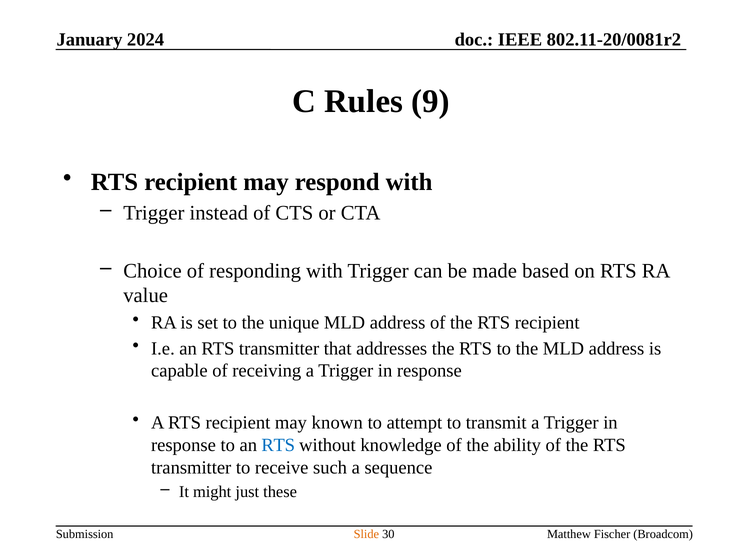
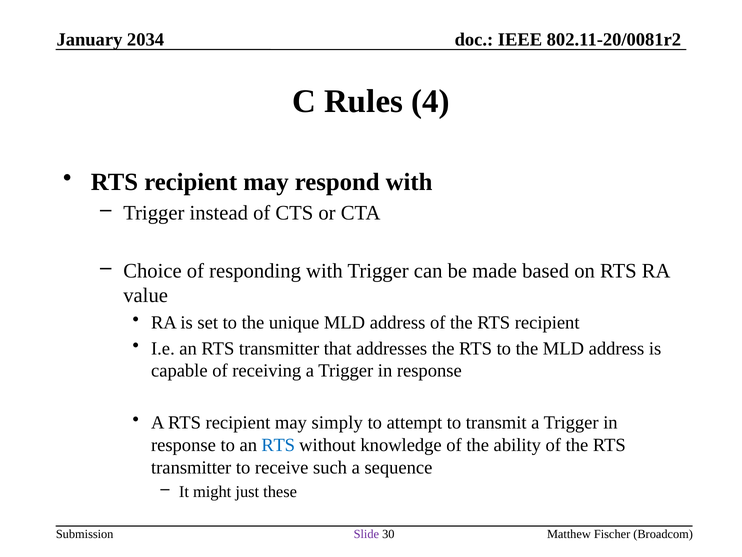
2024: 2024 -> 2034
9: 9 -> 4
known: known -> simply
Slide colour: orange -> purple
